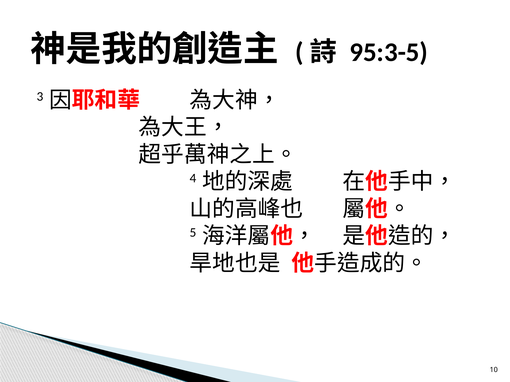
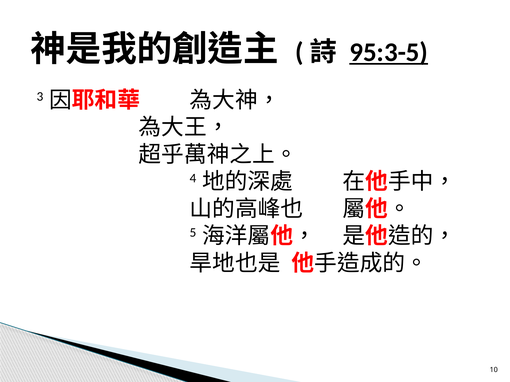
95:3-5 underline: none -> present
